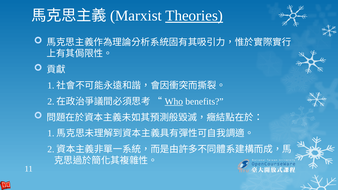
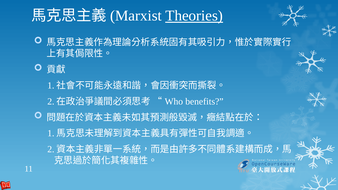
Who underline: present -> none
